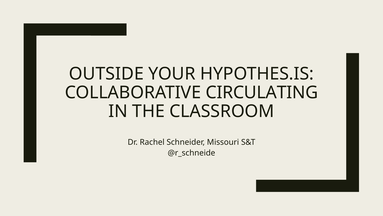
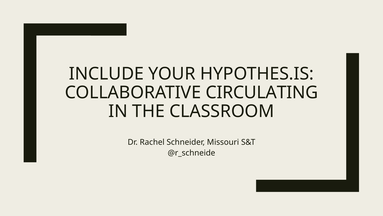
OUTSIDE: OUTSIDE -> INCLUDE
